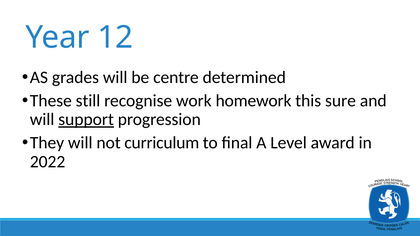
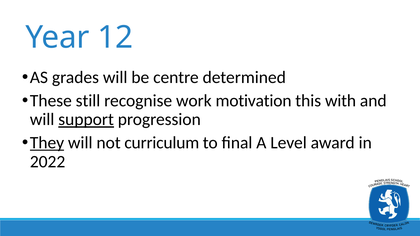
homework: homework -> motivation
sure: sure -> with
They underline: none -> present
